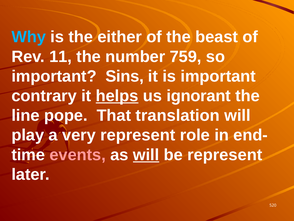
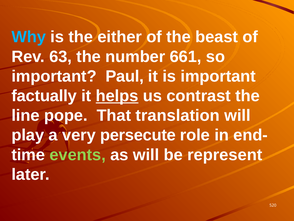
11: 11 -> 63
759: 759 -> 661
Sins: Sins -> Paul
contrary: contrary -> factually
ignorant: ignorant -> contrast
very represent: represent -> persecute
events colour: pink -> light green
will at (146, 154) underline: present -> none
